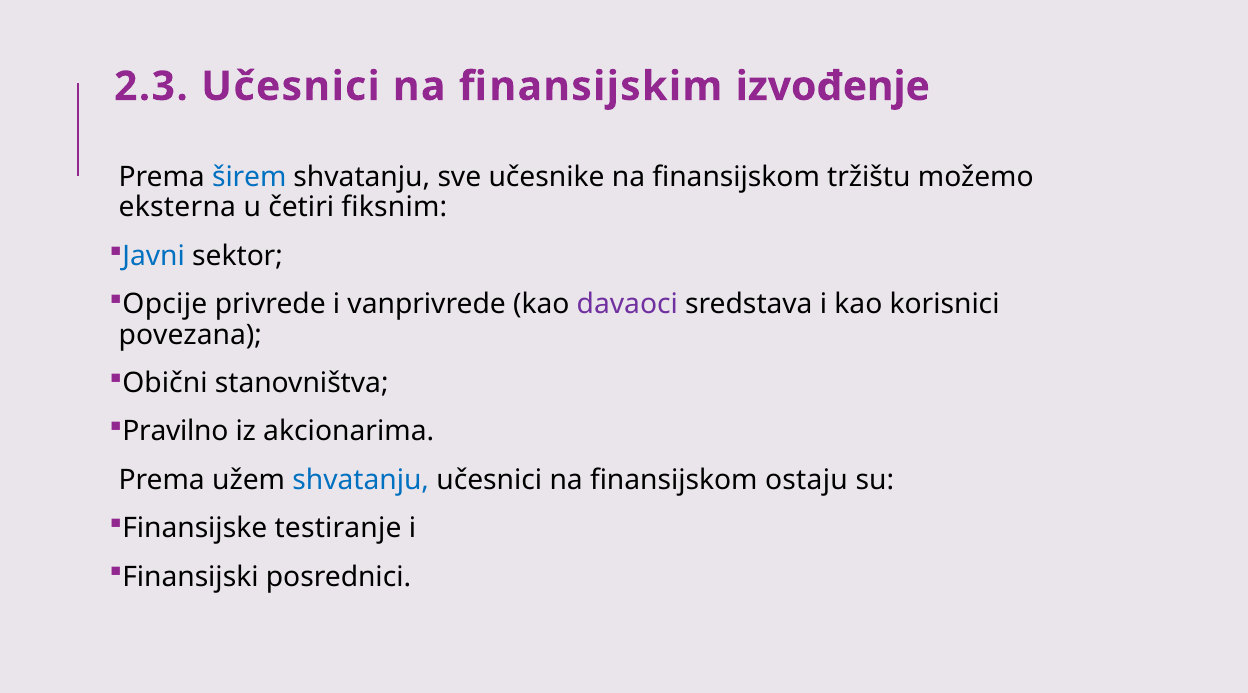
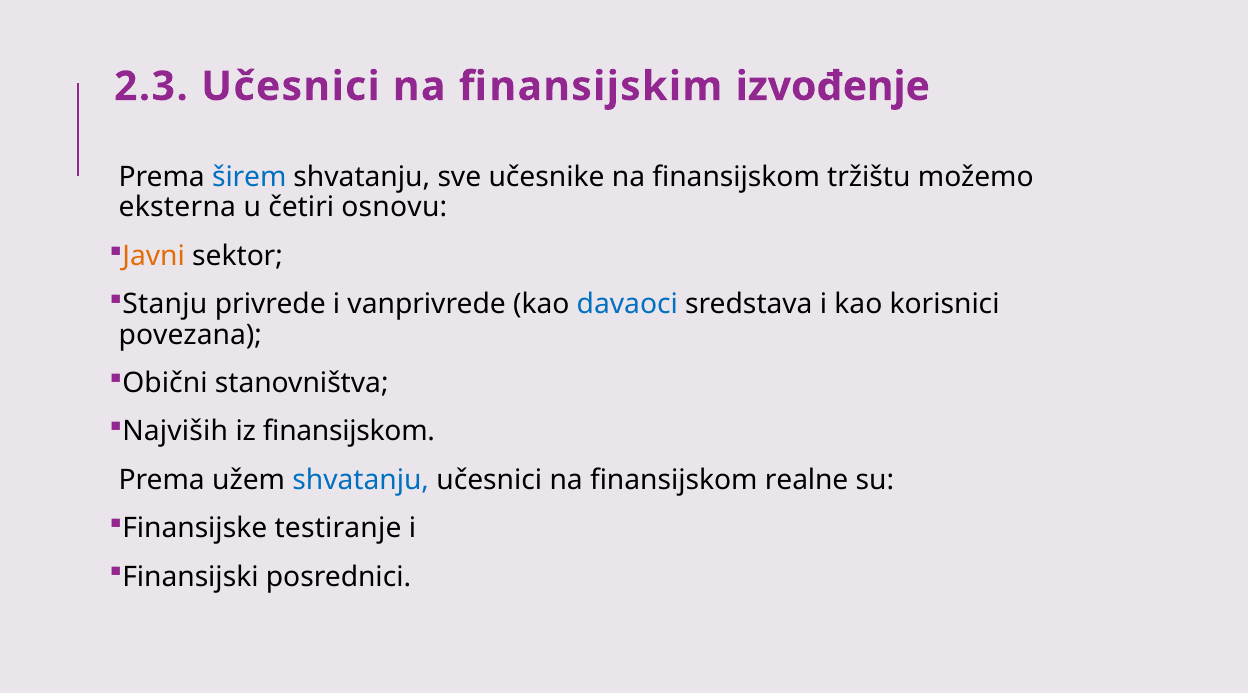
fiksnim: fiksnim -> osnovu
Javni colour: blue -> orange
Opcije: Opcije -> Stanju
davaoci colour: purple -> blue
Pravilno: Pravilno -> Najviših
iz akcionarima: akcionarima -> finansijskom
ostaju: ostaju -> realne
